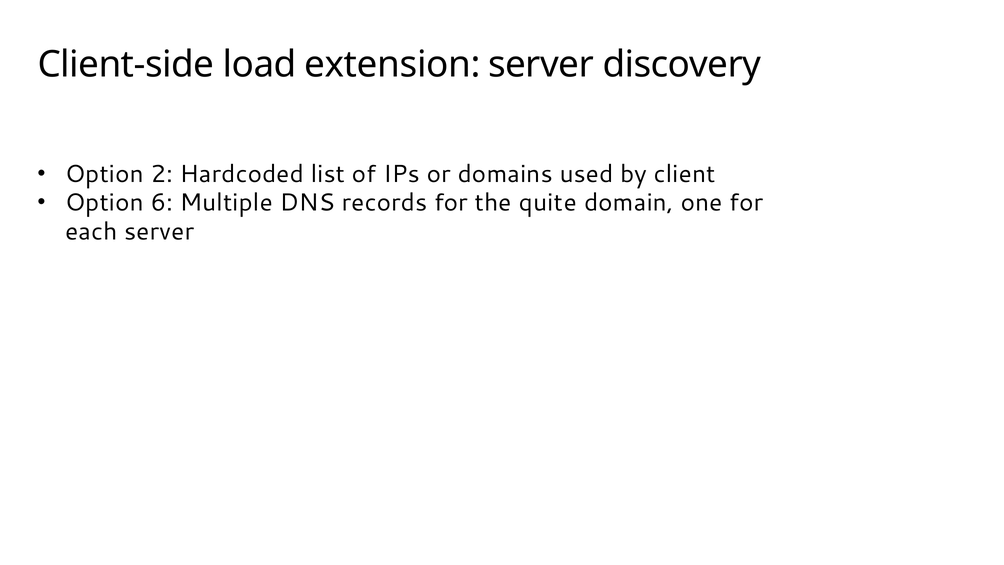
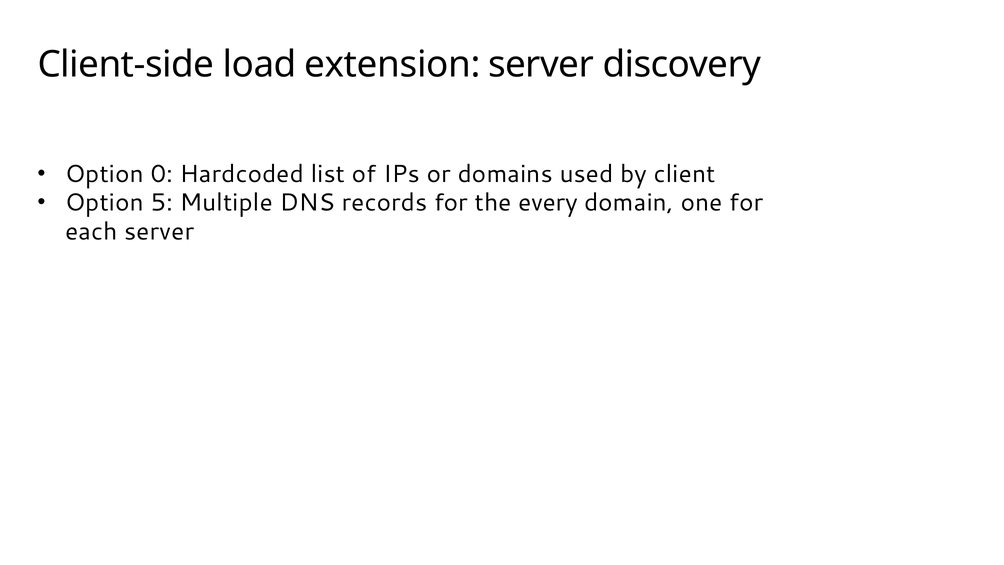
2: 2 -> 0
6: 6 -> 5
quite: quite -> every
